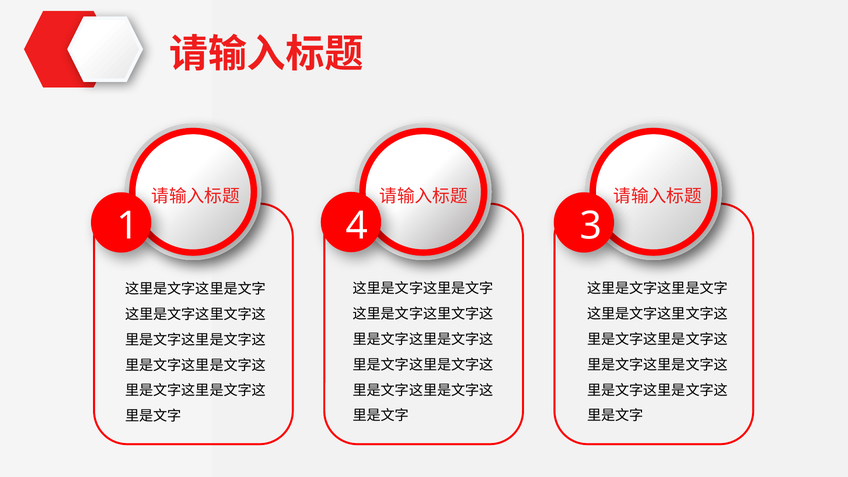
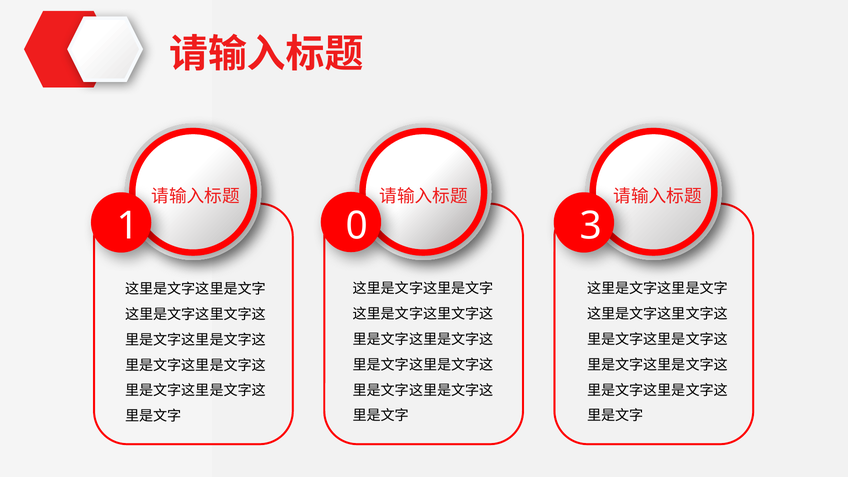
4: 4 -> 0
